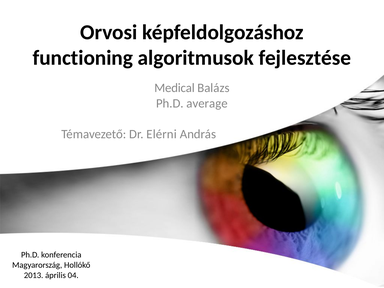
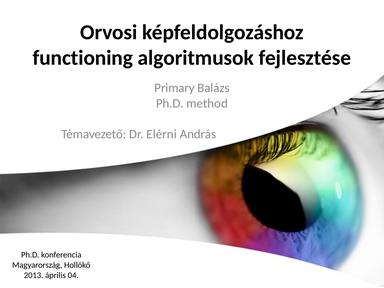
Medical: Medical -> Primary
average: average -> method
